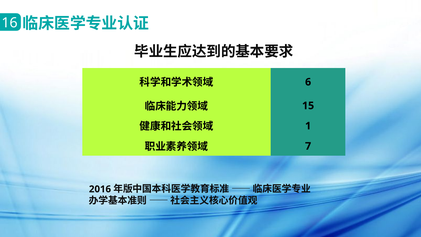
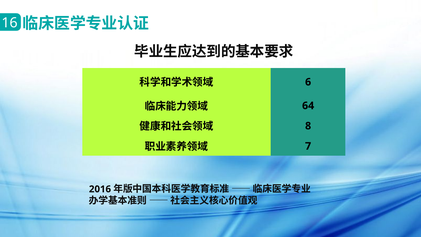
15: 15 -> 64
1: 1 -> 8
